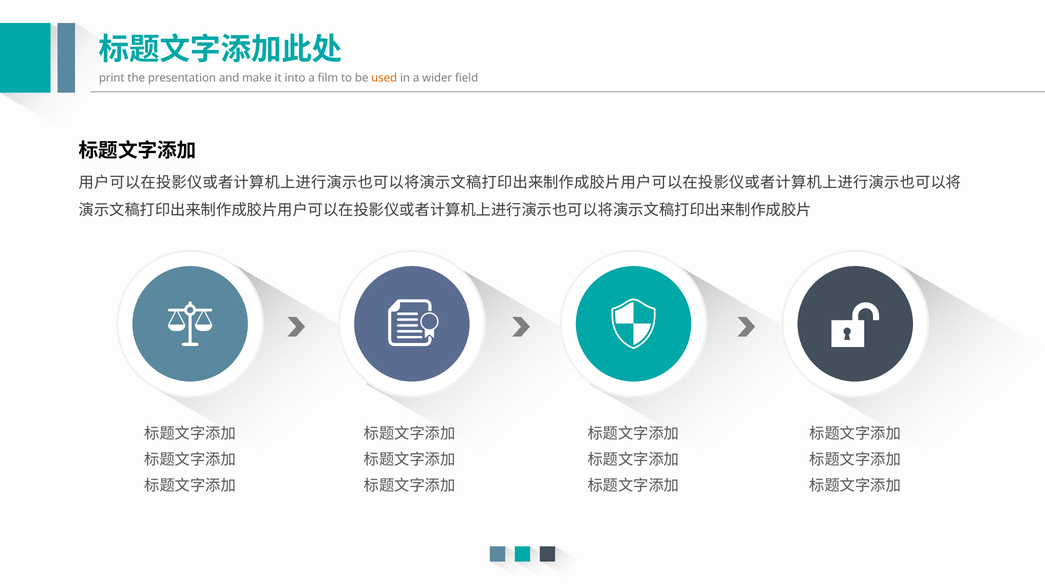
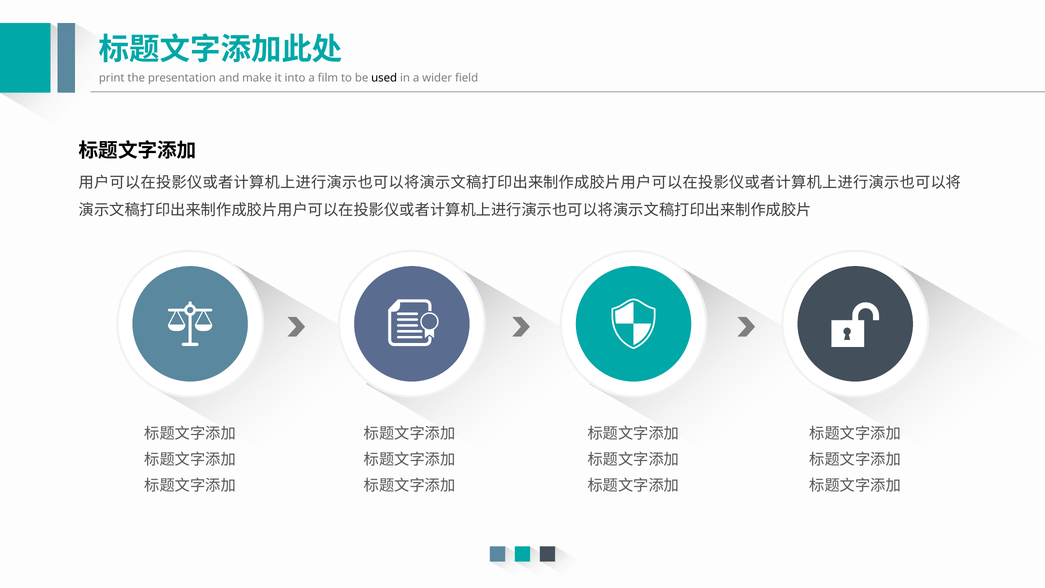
used colour: orange -> black
